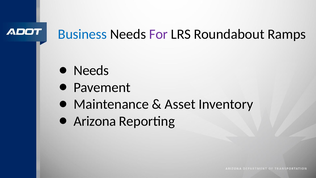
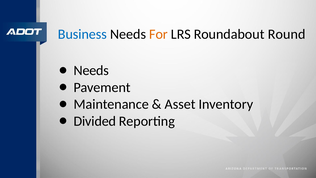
For colour: purple -> orange
Ramps: Ramps -> Round
Arizona: Arizona -> Divided
